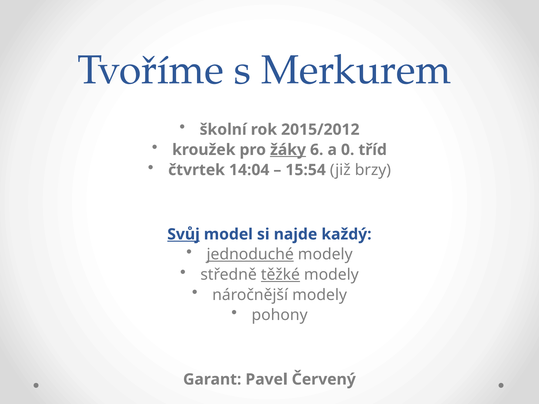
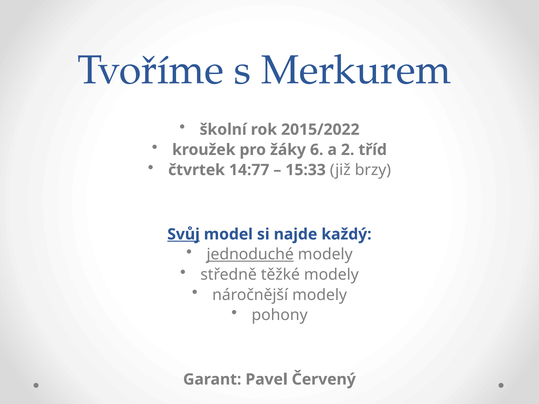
2015/2012: 2015/2012 -> 2015/2022
žáky underline: present -> none
0: 0 -> 2
14:04: 14:04 -> 14:77
15:54: 15:54 -> 15:33
těžké underline: present -> none
